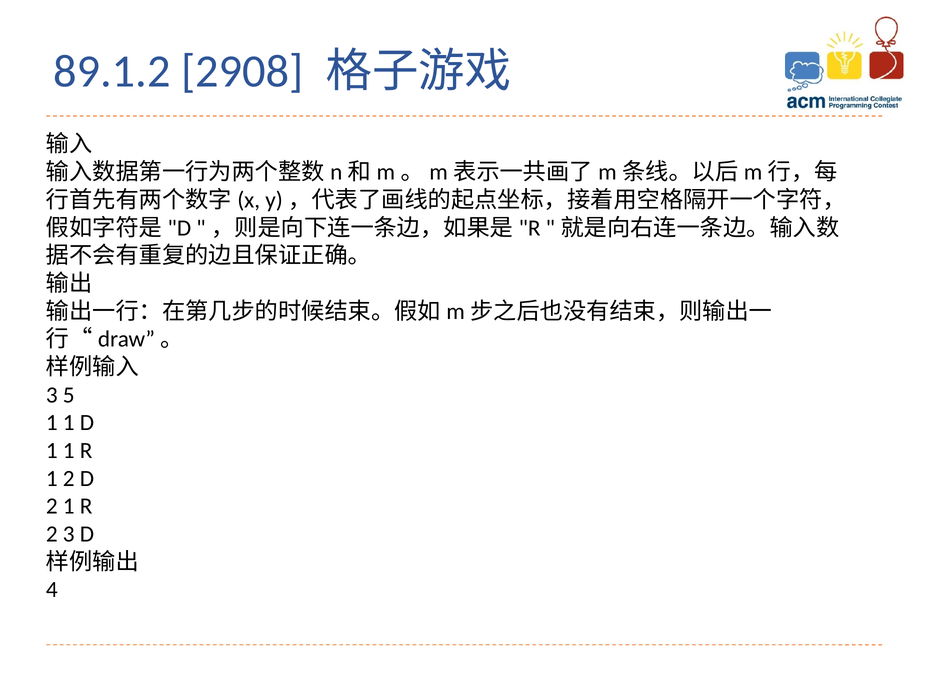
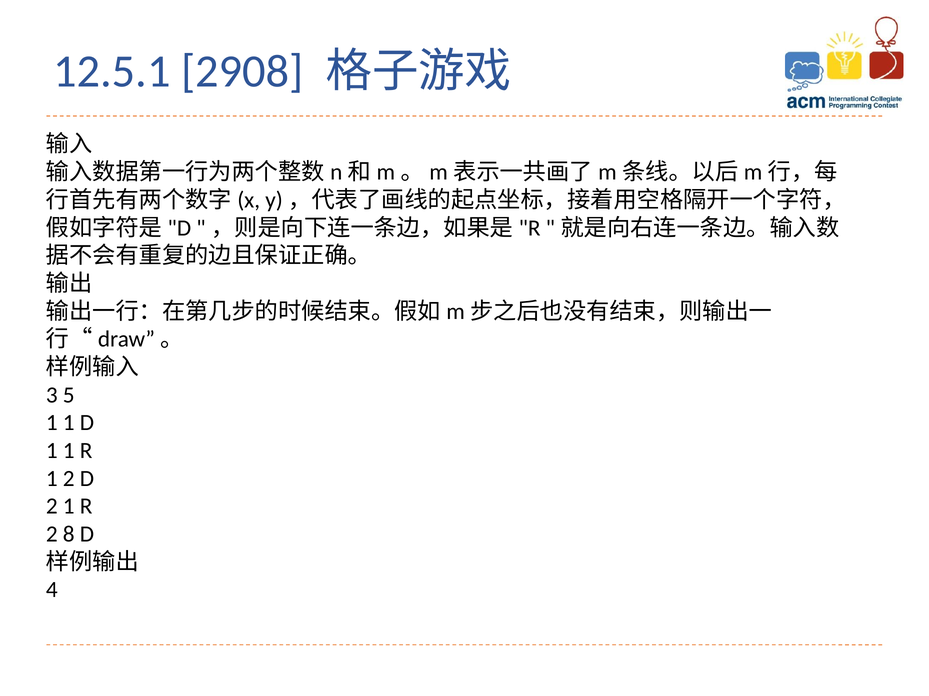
89.1.2: 89.1.2 -> 12.5.1
2 3: 3 -> 8
